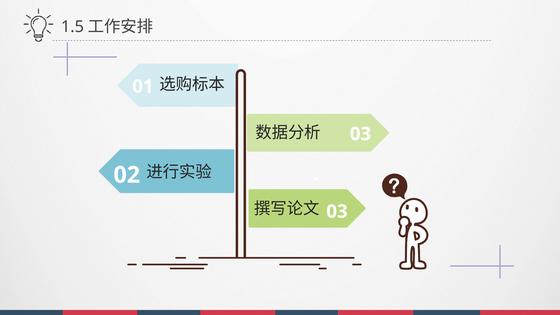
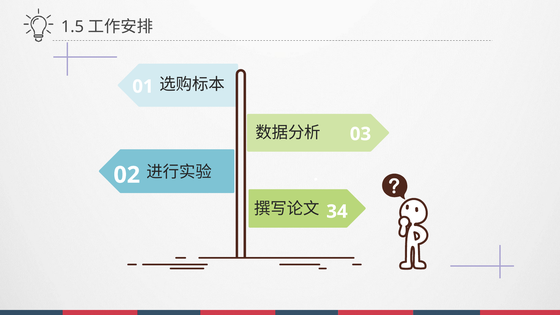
03 at (337, 212): 03 -> 34
